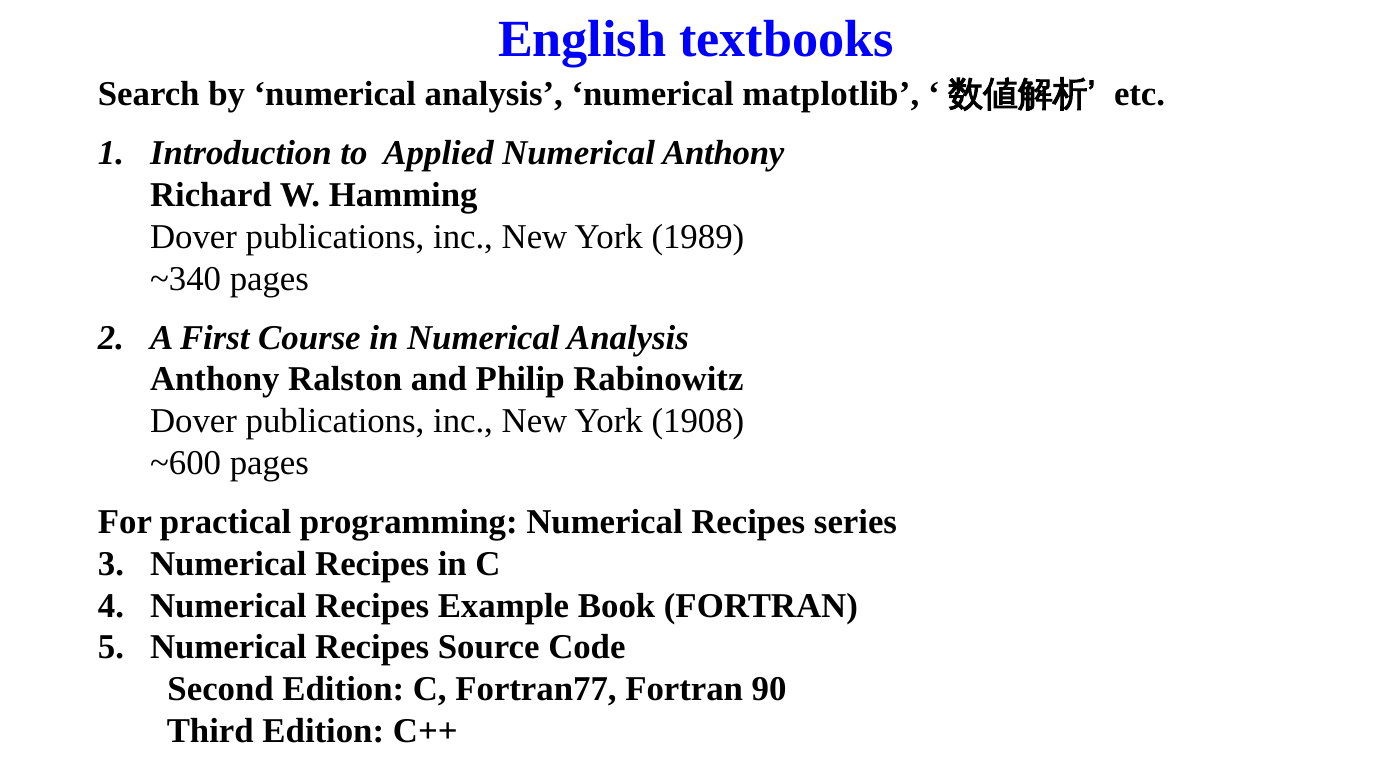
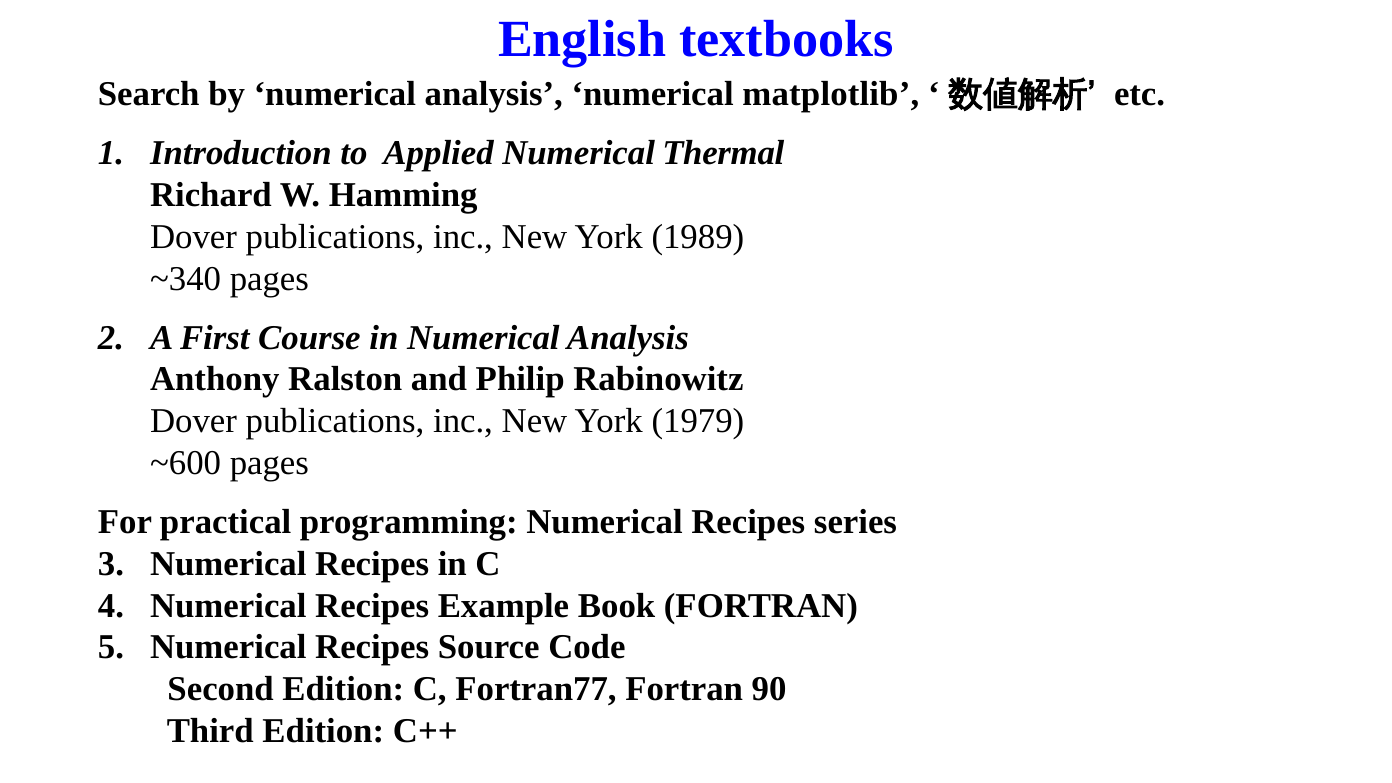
Numerical Anthony: Anthony -> Thermal
1908: 1908 -> 1979
